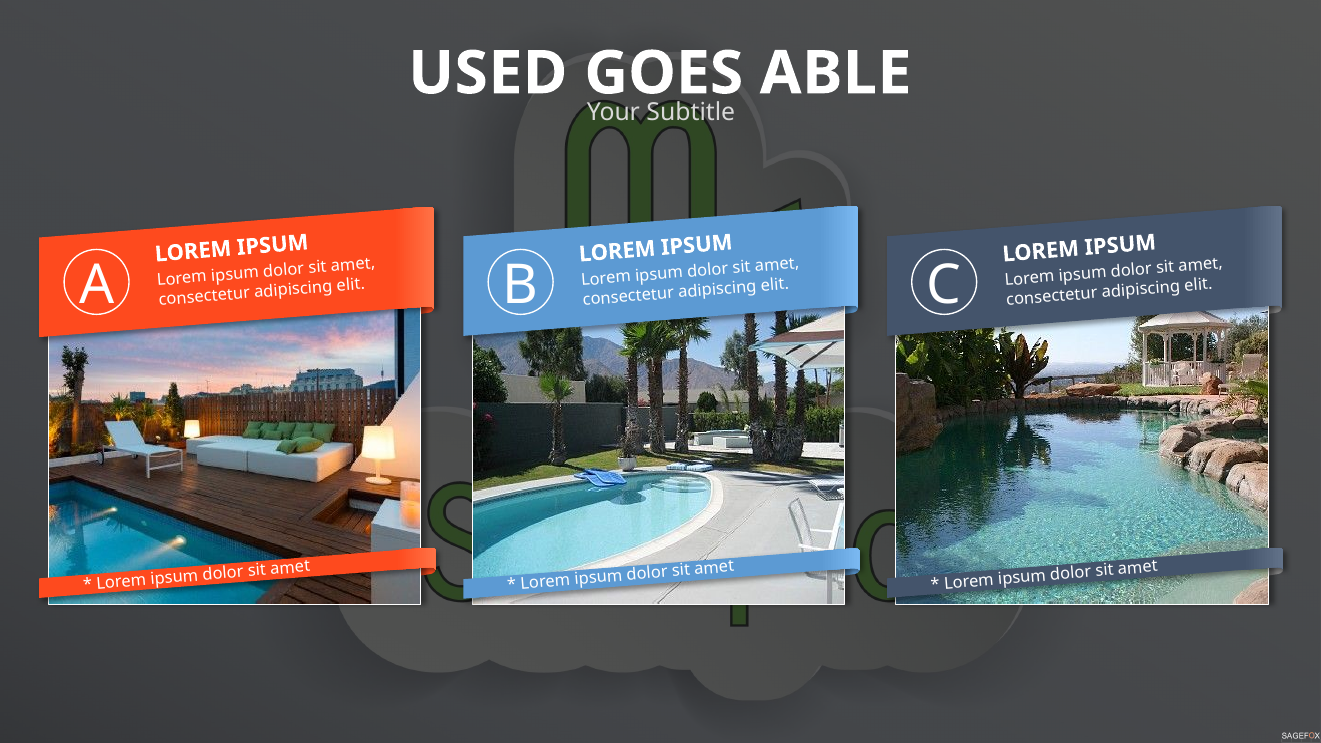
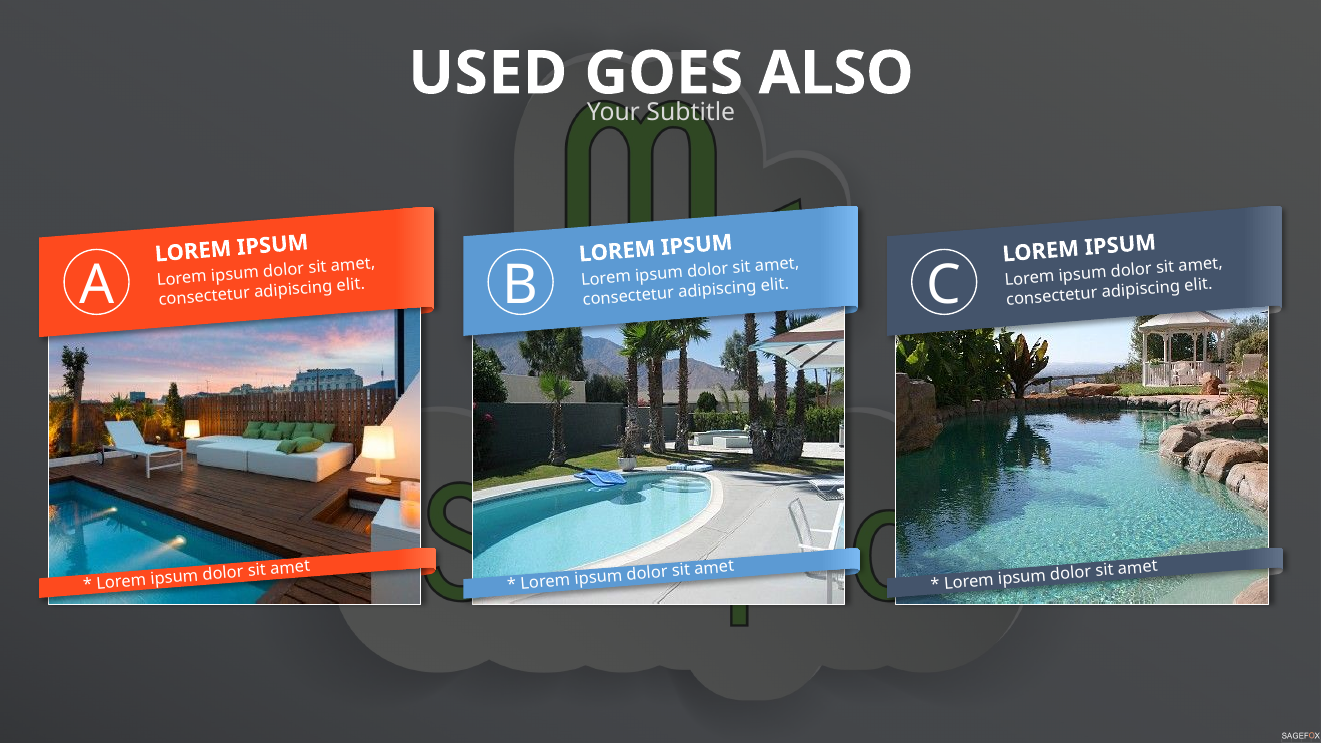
ABLE: ABLE -> ALSO
